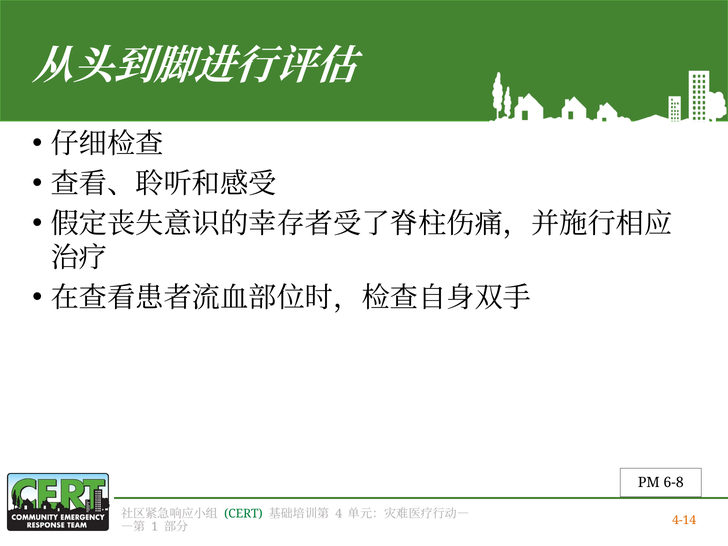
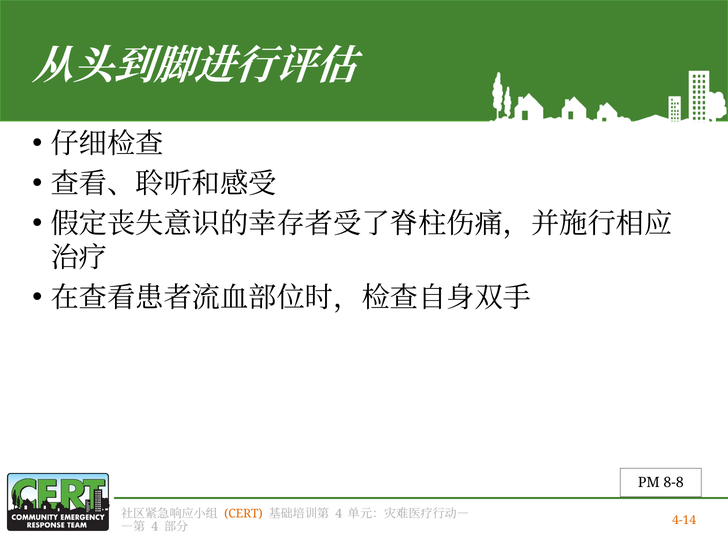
6-8: 6-8 -> 8-8
CERT colour: green -> orange
1 at (155, 527): 1 -> 4
